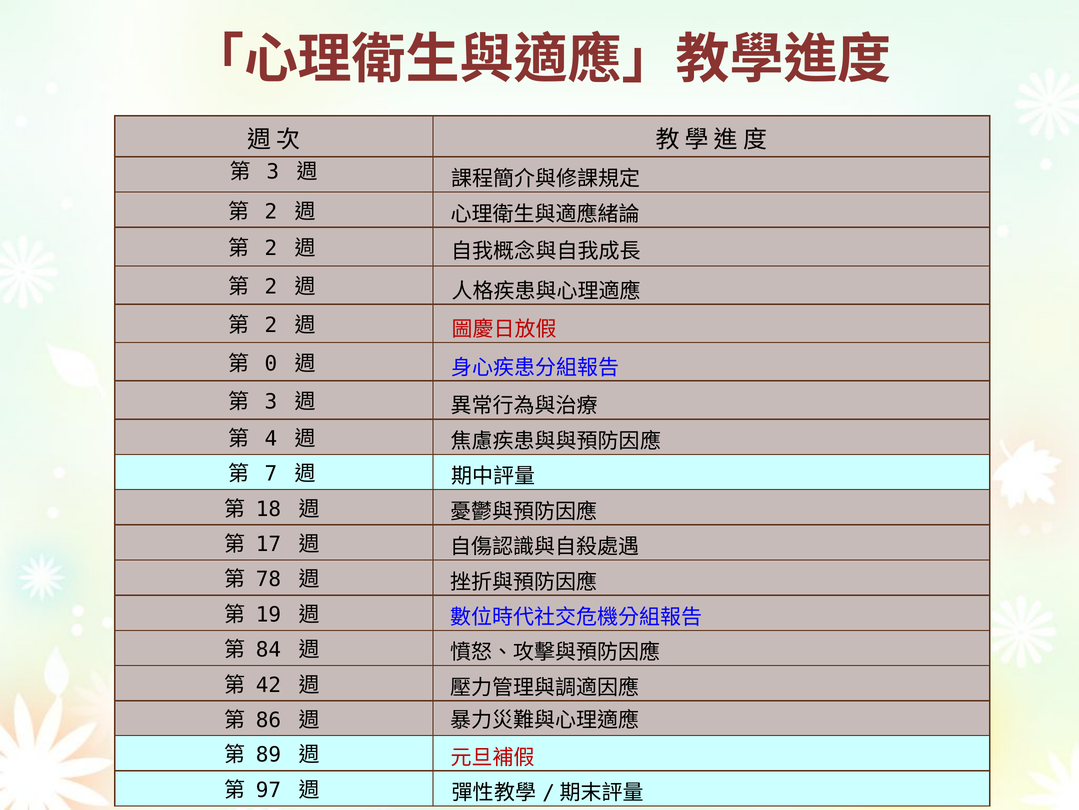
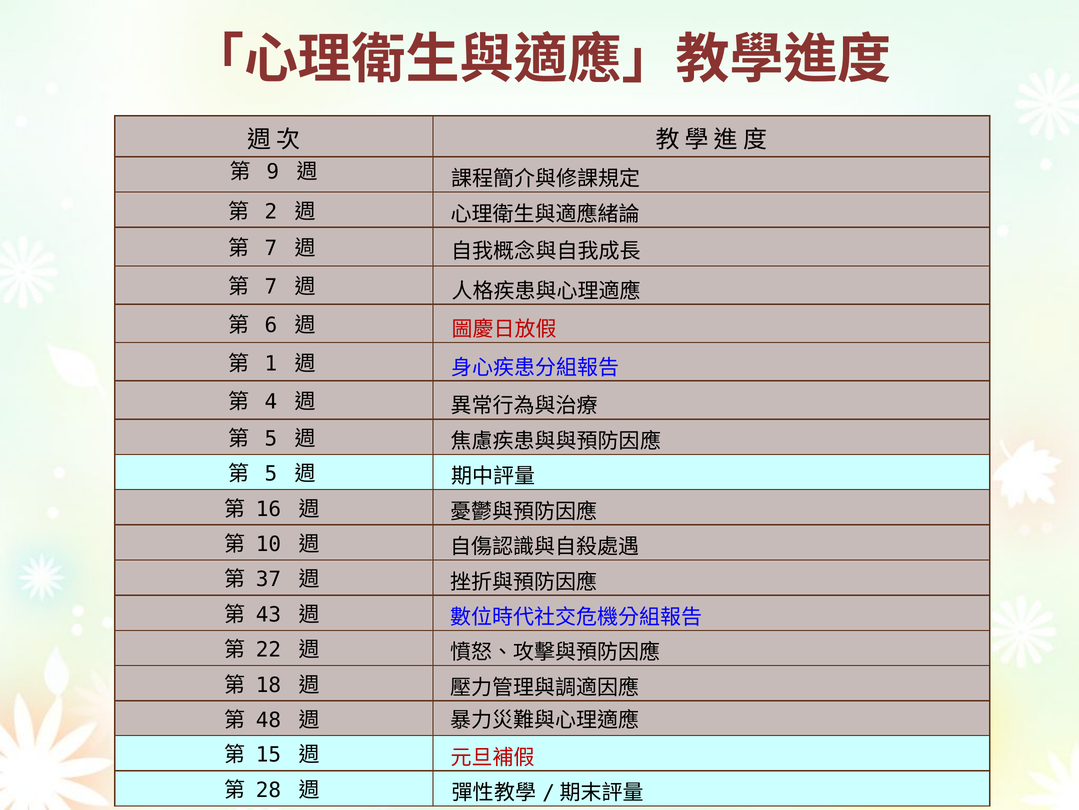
3 at (273, 172): 3 -> 9
2 at (271, 248): 2 -> 7
2 at (271, 287): 2 -> 7
2 at (271, 325): 2 -> 6
0: 0 -> 1
3 at (271, 402): 3 -> 4
4 at (271, 438): 4 -> 5
7 at (271, 473): 7 -> 5
18: 18 -> 16
17: 17 -> 10
78: 78 -> 37
19: 19 -> 43
84: 84 -> 22
42: 42 -> 18
86: 86 -> 48
89: 89 -> 15
97: 97 -> 28
